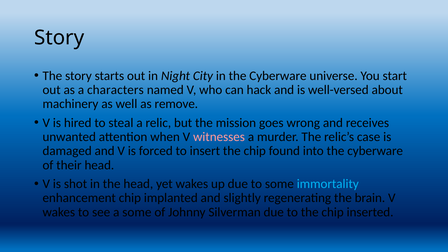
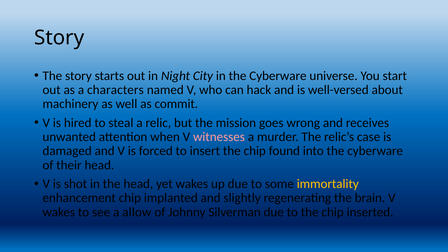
remove: remove -> commit
immortality colour: light blue -> yellow
a some: some -> allow
